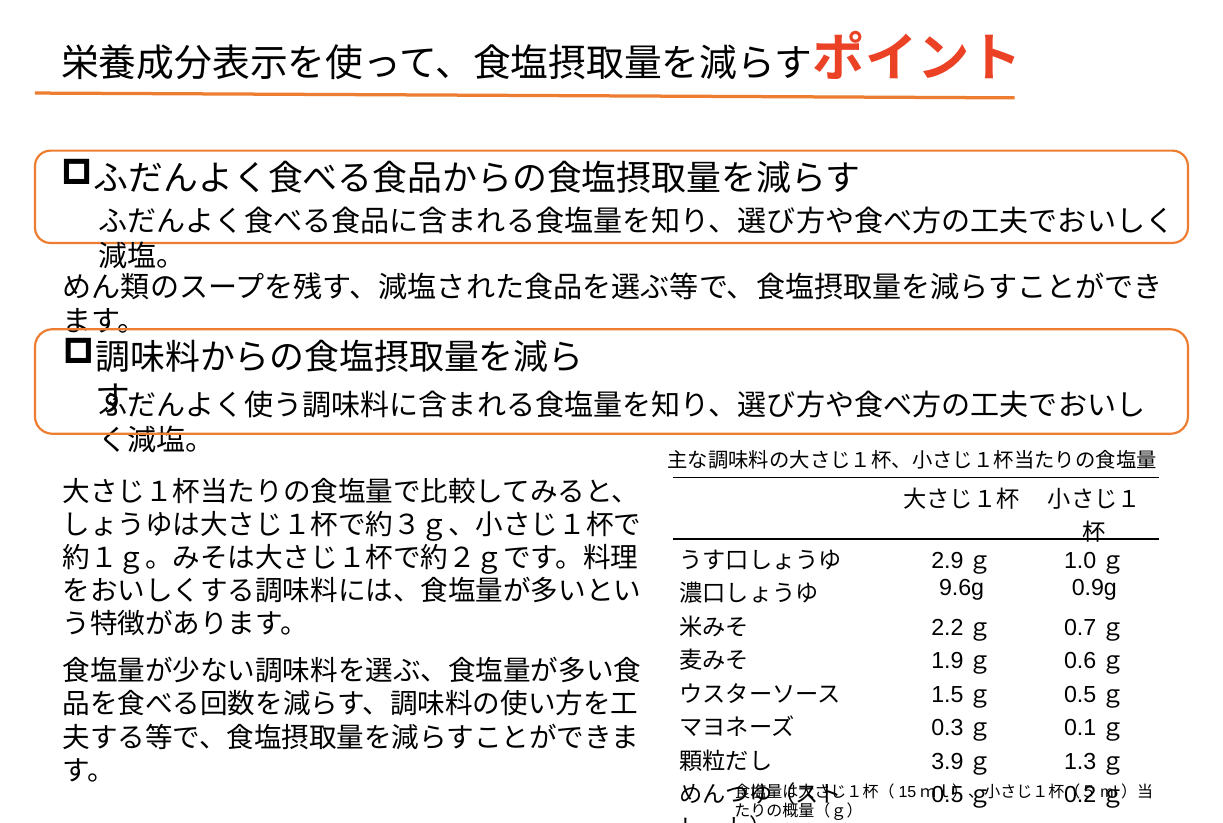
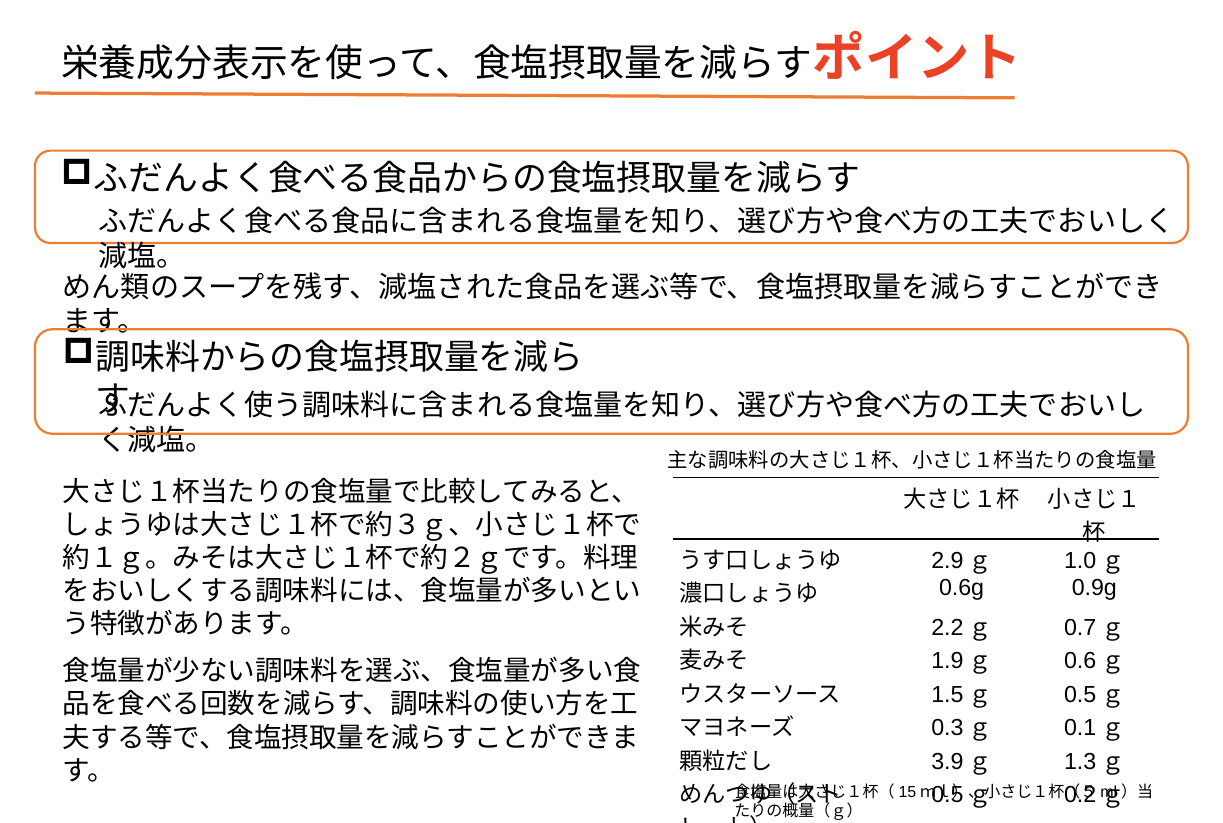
9.6g: 9.6g -> 0.6g
